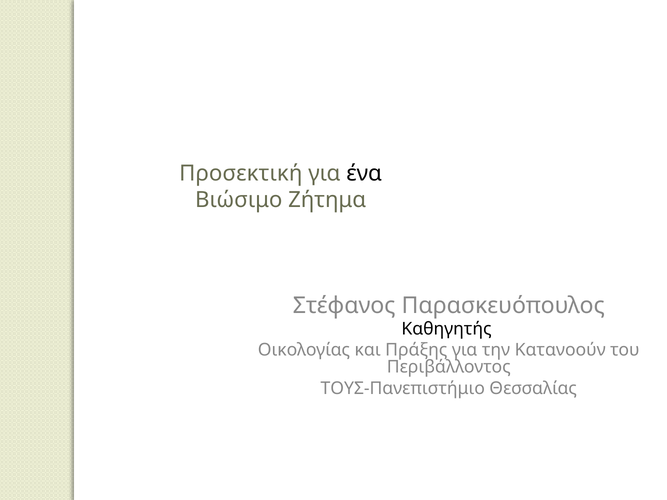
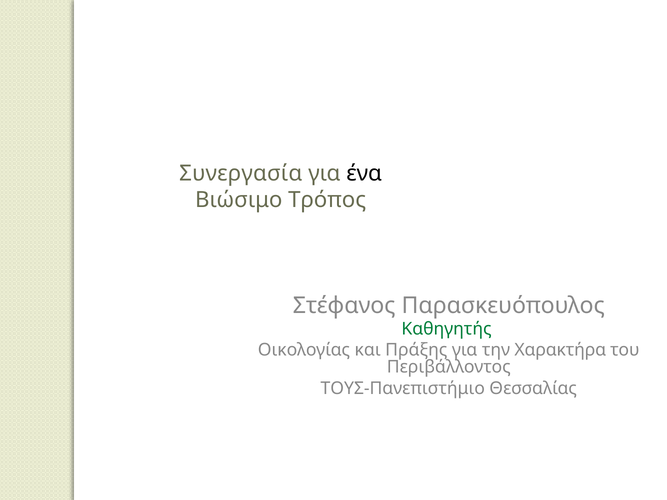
Προσεκτική: Προσεκτική -> Συνεργασία
Ζήτημα: Ζήτημα -> Τρόπος
Καθηγητής colour: black -> green
Κατανοούν: Κατανοούν -> Χαρακτήρα
